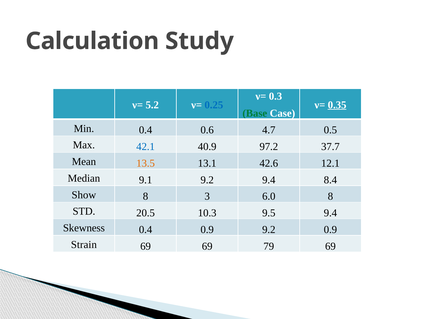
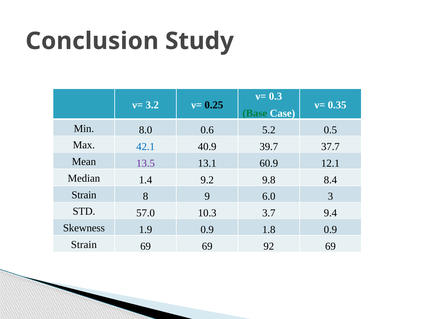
Calculation: Calculation -> Conclusion
5.2: 5.2 -> 3.2
0.25 colour: blue -> black
0.35 underline: present -> none
Min 0.4: 0.4 -> 8.0
4.7: 4.7 -> 5.2
97.2: 97.2 -> 39.7
13.5 colour: orange -> purple
42.6: 42.6 -> 60.9
9.1: 9.1 -> 1.4
9.2 9.4: 9.4 -> 9.8
Show at (84, 195): Show -> Strain
3: 3 -> 9
6.0 8: 8 -> 3
20.5: 20.5 -> 57.0
9.5: 9.5 -> 3.7
Skewness 0.4: 0.4 -> 1.9
0.9 9.2: 9.2 -> 1.8
79: 79 -> 92
